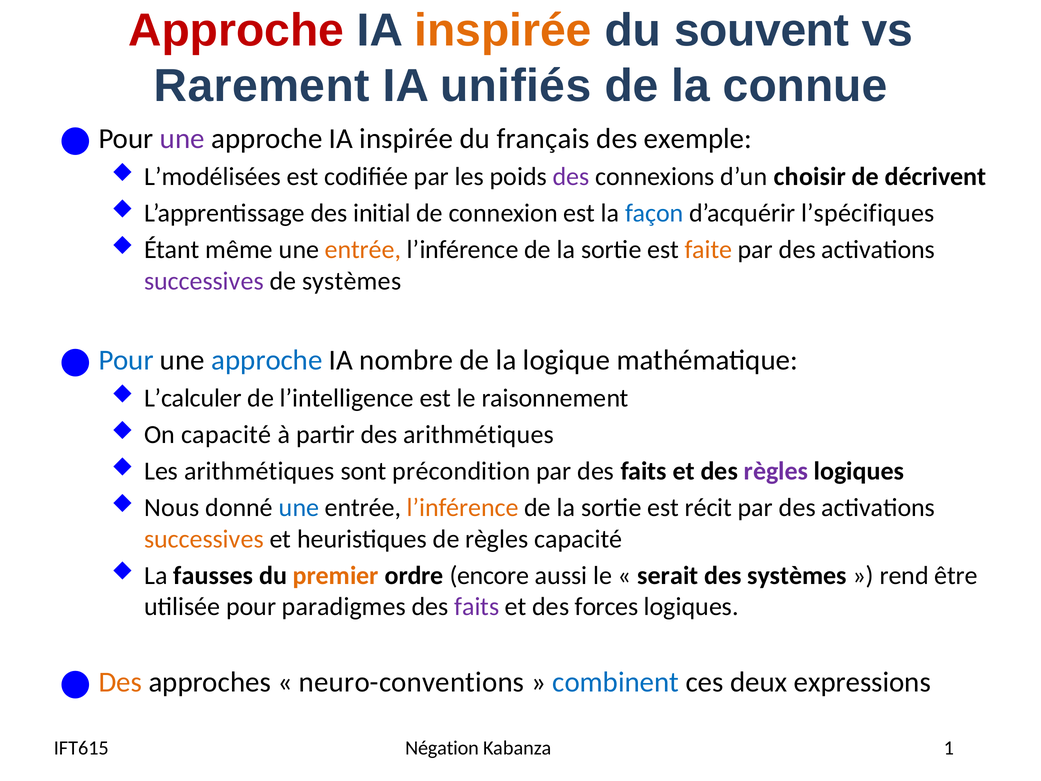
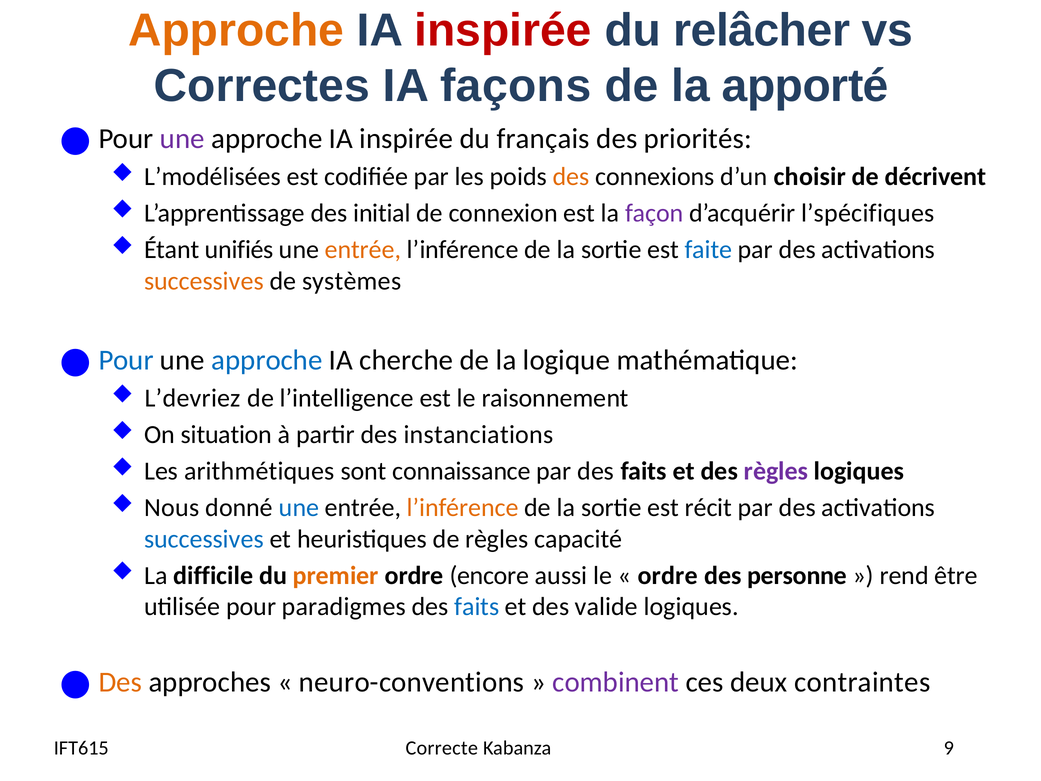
Approche at (236, 30) colour: red -> orange
inspirée at (503, 30) colour: orange -> red
souvent: souvent -> relâcher
Rarement: Rarement -> Correctes
unifiés: unifiés -> façons
connue: connue -> apporté
exemple: exemple -> priorités
des at (571, 177) colour: purple -> orange
façon colour: blue -> purple
même: même -> unifiés
faite colour: orange -> blue
successives at (204, 281) colour: purple -> orange
nombre: nombre -> cherche
L’calculer: L’calculer -> L’devriez
On capacité: capacité -> situation
des arithmétiques: arithmétiques -> instanciations
précondition: précondition -> connaissance
successives at (204, 539) colour: orange -> blue
fausses: fausses -> difficile
serait at (668, 575): serait -> ordre
des systèmes: systèmes -> personne
faits at (477, 606) colour: purple -> blue
forces: forces -> valide
combinent colour: blue -> purple
expressions: expressions -> contraintes
Négation: Négation -> Correcte
1: 1 -> 9
